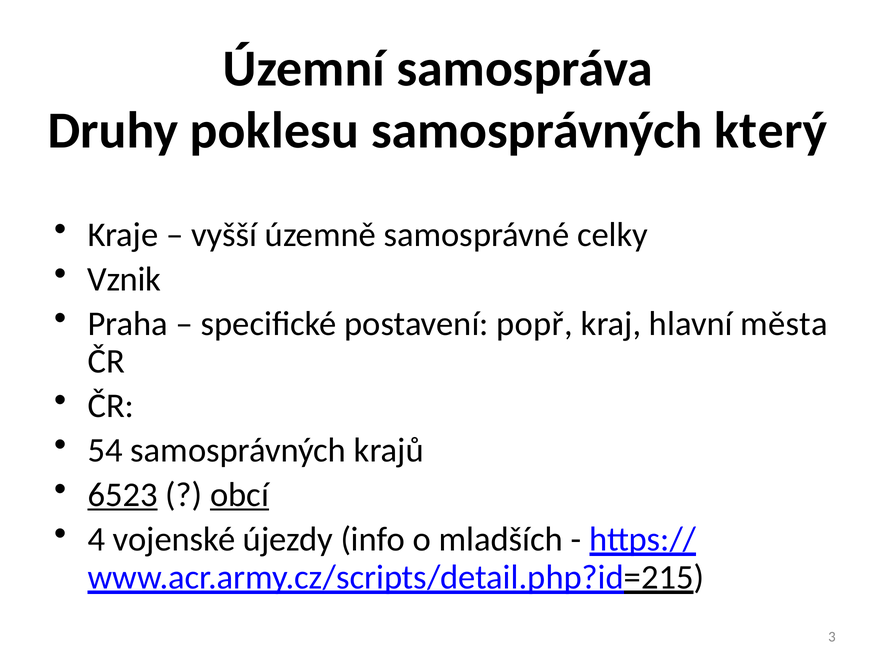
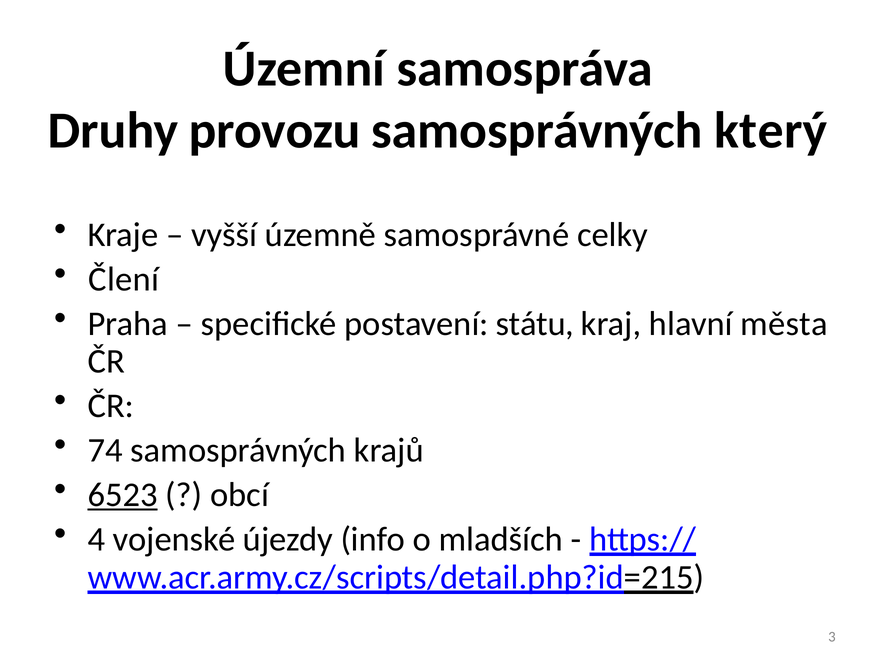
poklesu: poklesu -> provozu
Vznik: Vznik -> Člení
popř: popř -> státu
54: 54 -> 74
obcí underline: present -> none
